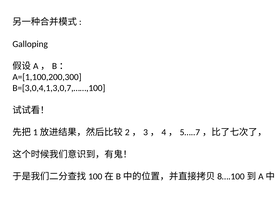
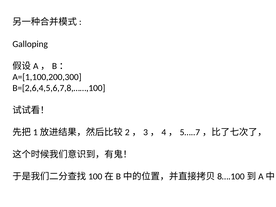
B=[3,0,4,1,3,0,7,……,100: B=[3,0,4,1,3,0,7,……,100 -> B=[2,6,4,5,6,7,8,……,100
